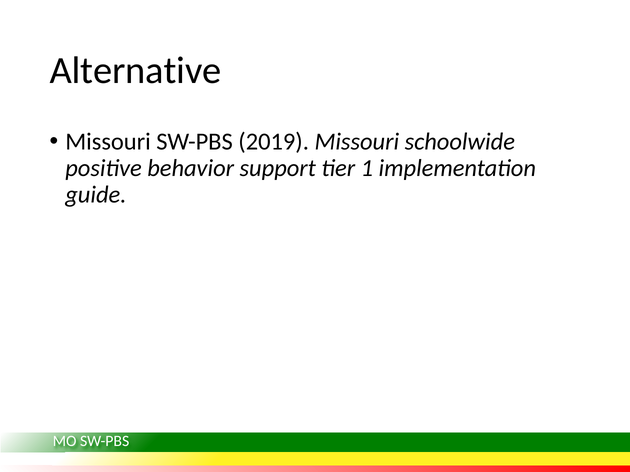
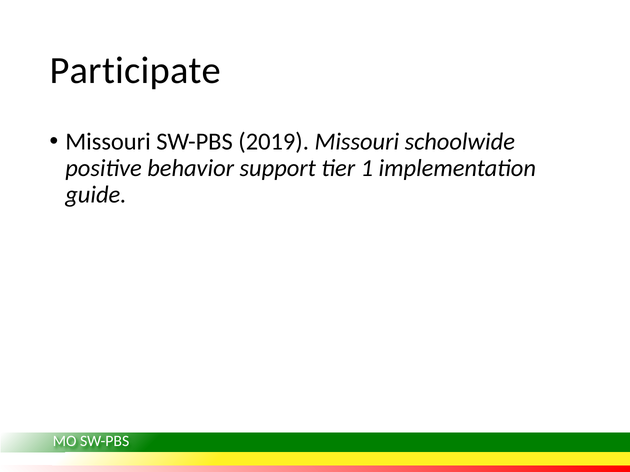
Alternative: Alternative -> Participate
